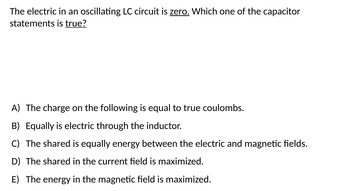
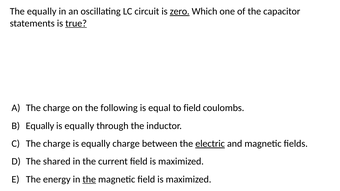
electric at (42, 11): electric -> equally
to true: true -> field
electric at (79, 126): electric -> equally
shared at (57, 144): shared -> charge
equally energy: energy -> charge
electric at (210, 144) underline: none -> present
the at (89, 180) underline: none -> present
